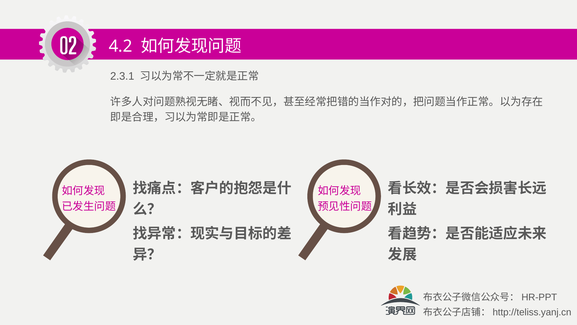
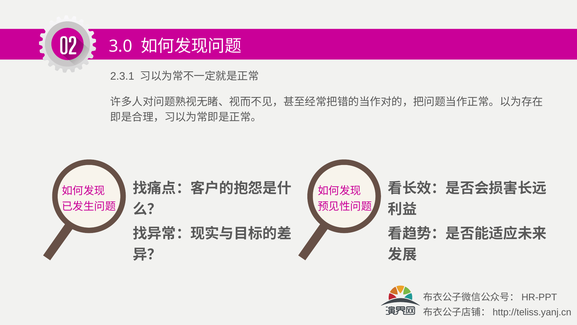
4.2: 4.2 -> 3.0
